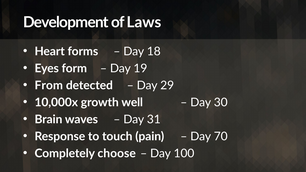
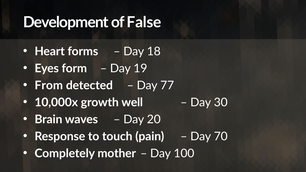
Laws: Laws -> False
29: 29 -> 77
31: 31 -> 20
choose: choose -> mother
